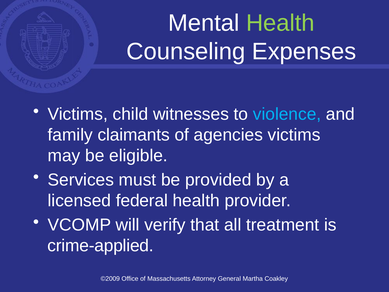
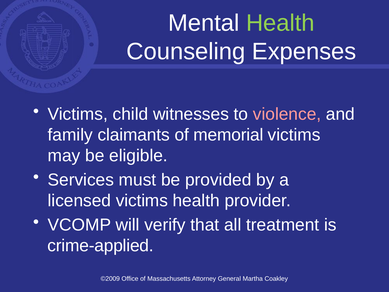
violence colour: light blue -> pink
agencies: agencies -> memorial
licensed federal: federal -> victims
